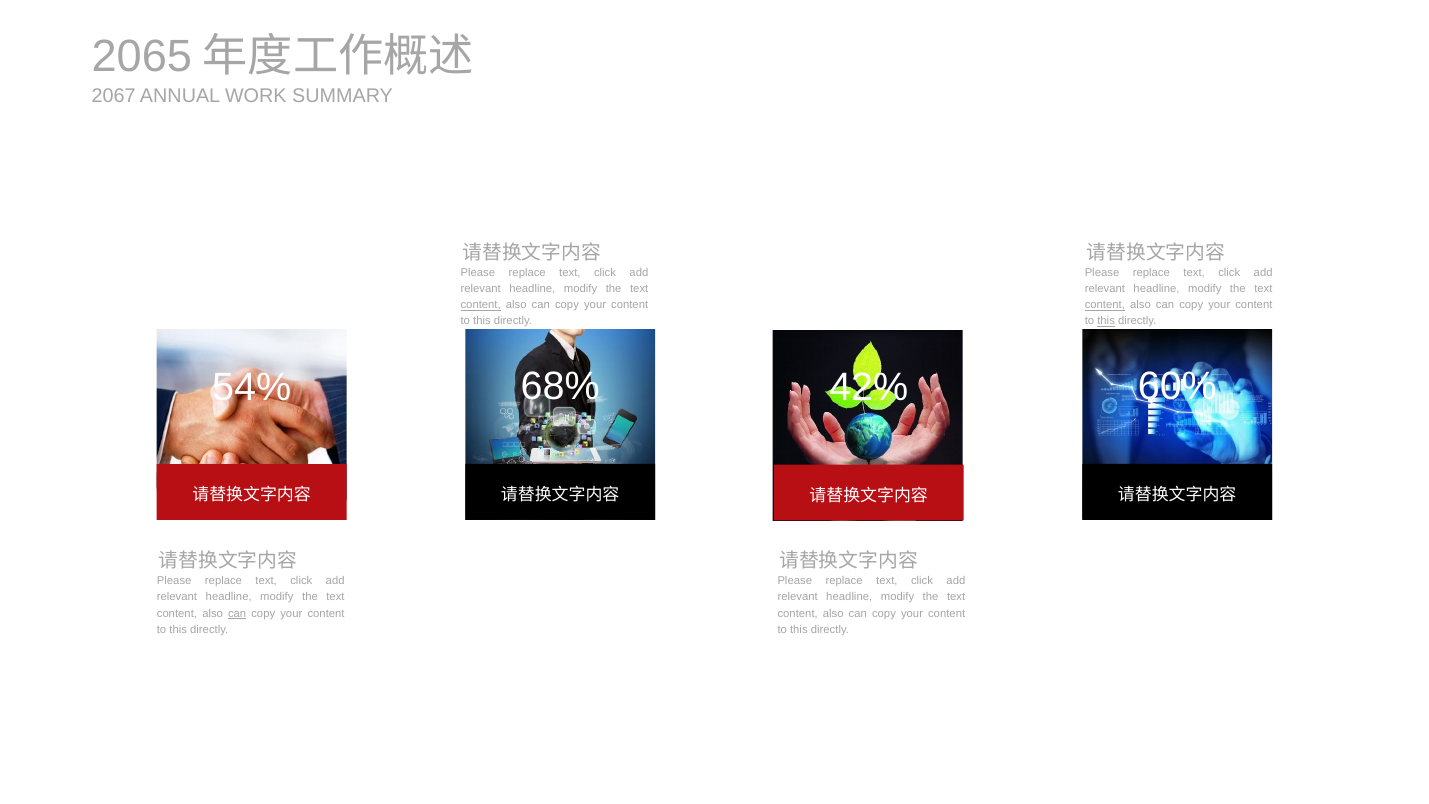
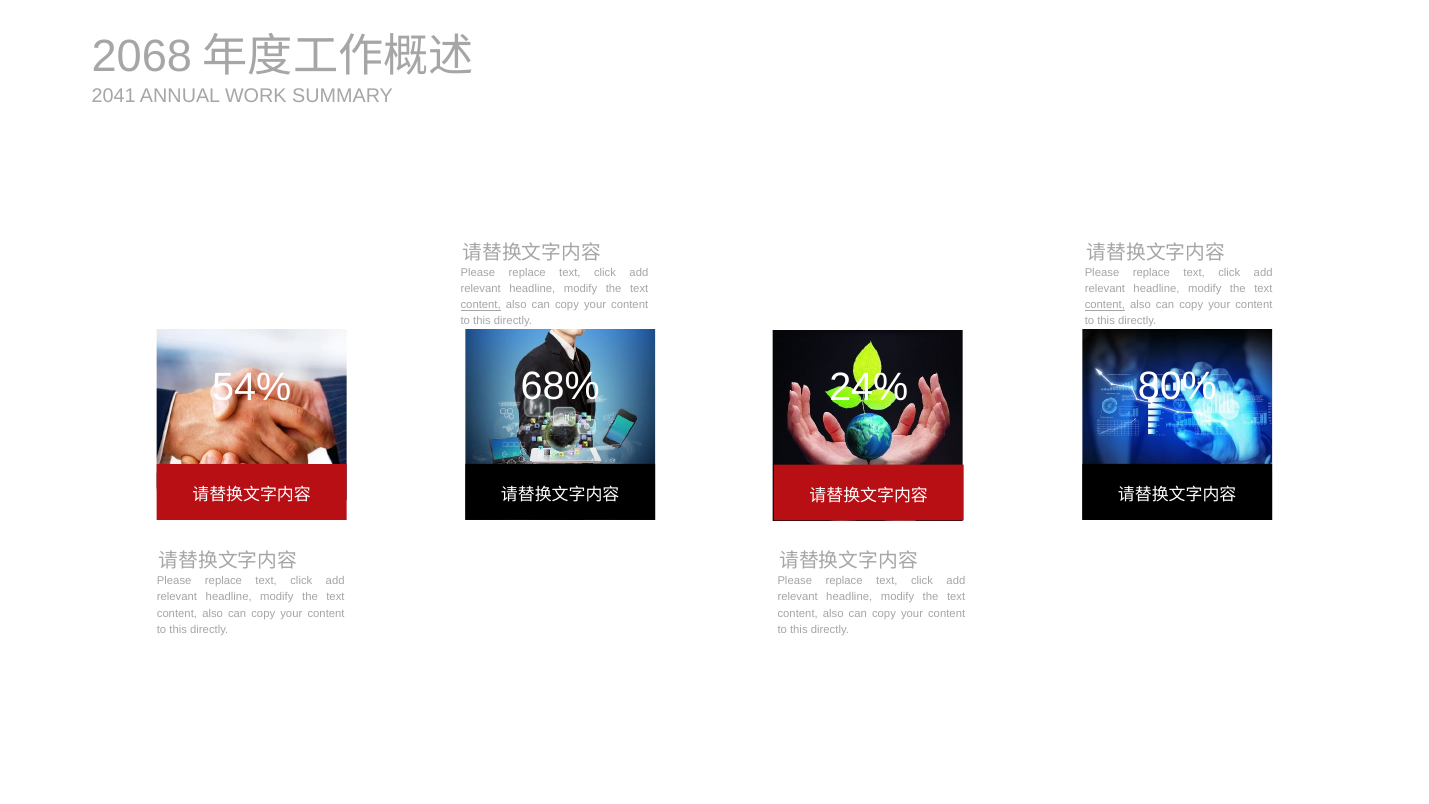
2065: 2065 -> 2068
2067: 2067 -> 2041
this at (1106, 321) underline: present -> none
60%: 60% -> 80%
42%: 42% -> 24%
can at (237, 613) underline: present -> none
